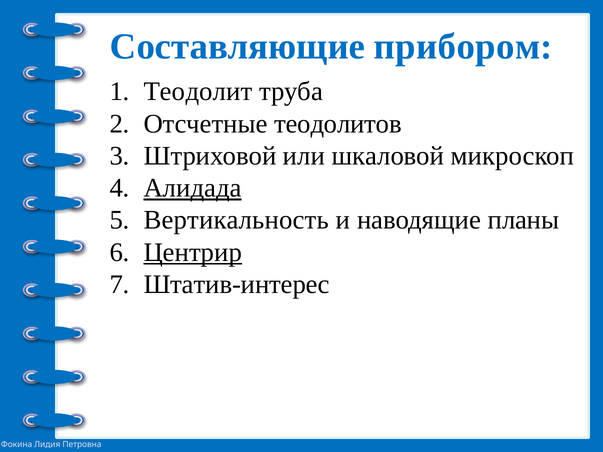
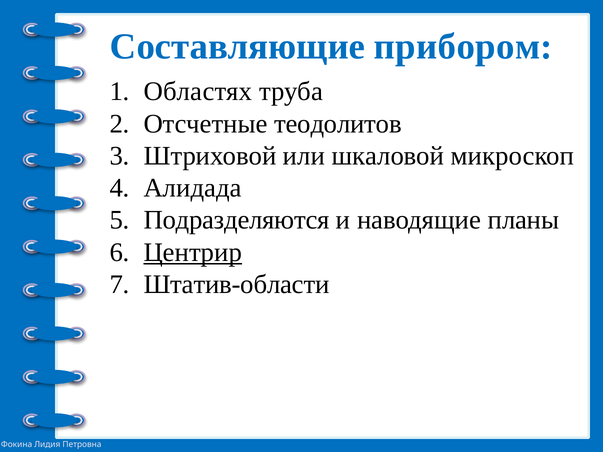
Теодолит: Теодолит -> Областях
Алидада underline: present -> none
Вертикальность: Вертикальность -> Подразделяются
Штатив-интерес: Штатив-интерес -> Штатив-области
